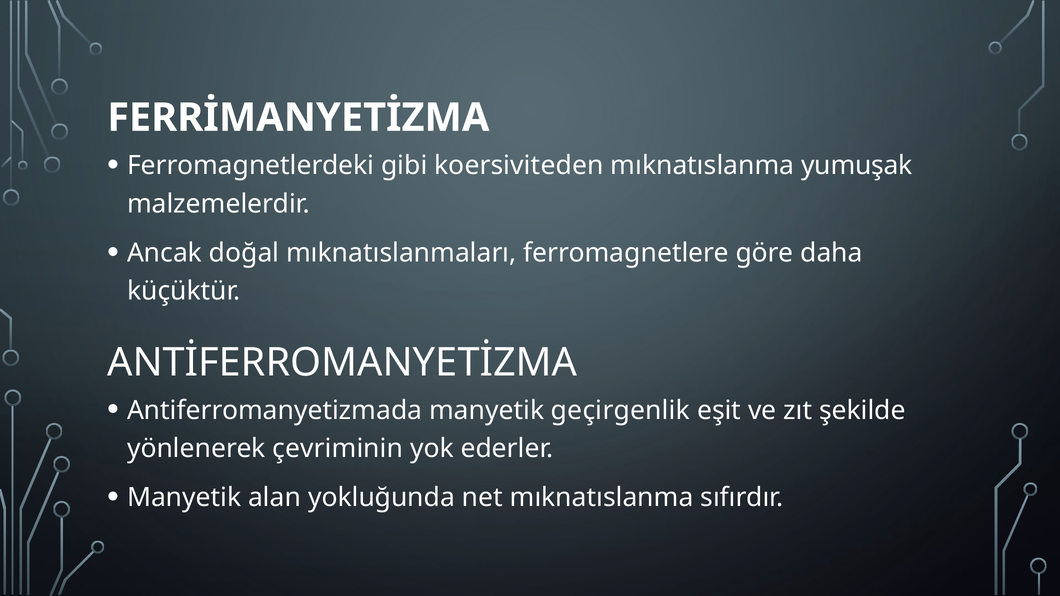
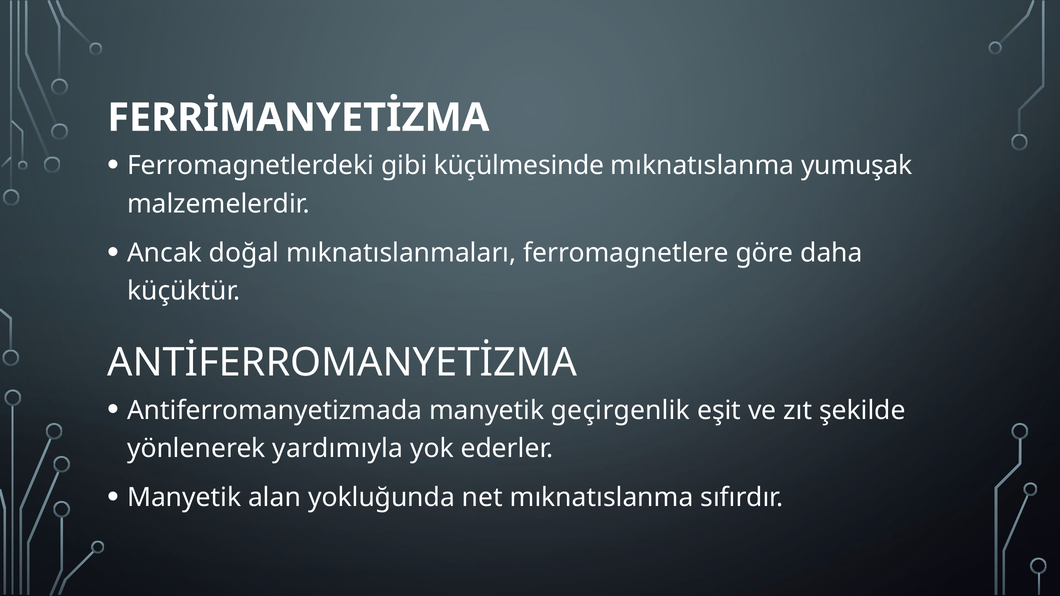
koersiviteden: koersiviteden -> küçülmesinde
çevriminin: çevriminin -> yardımıyla
